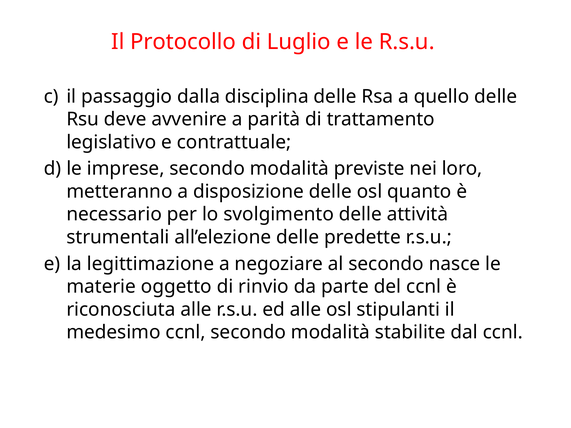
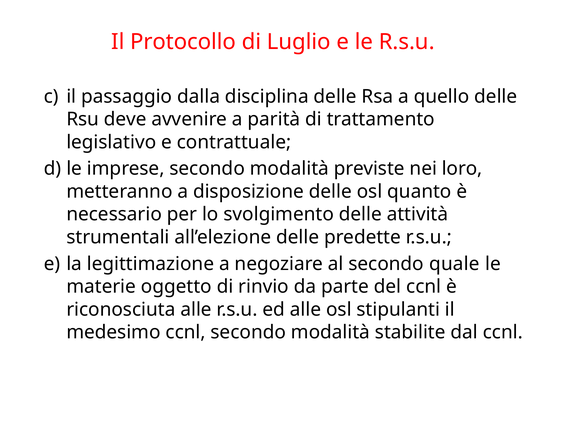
nasce: nasce -> quale
